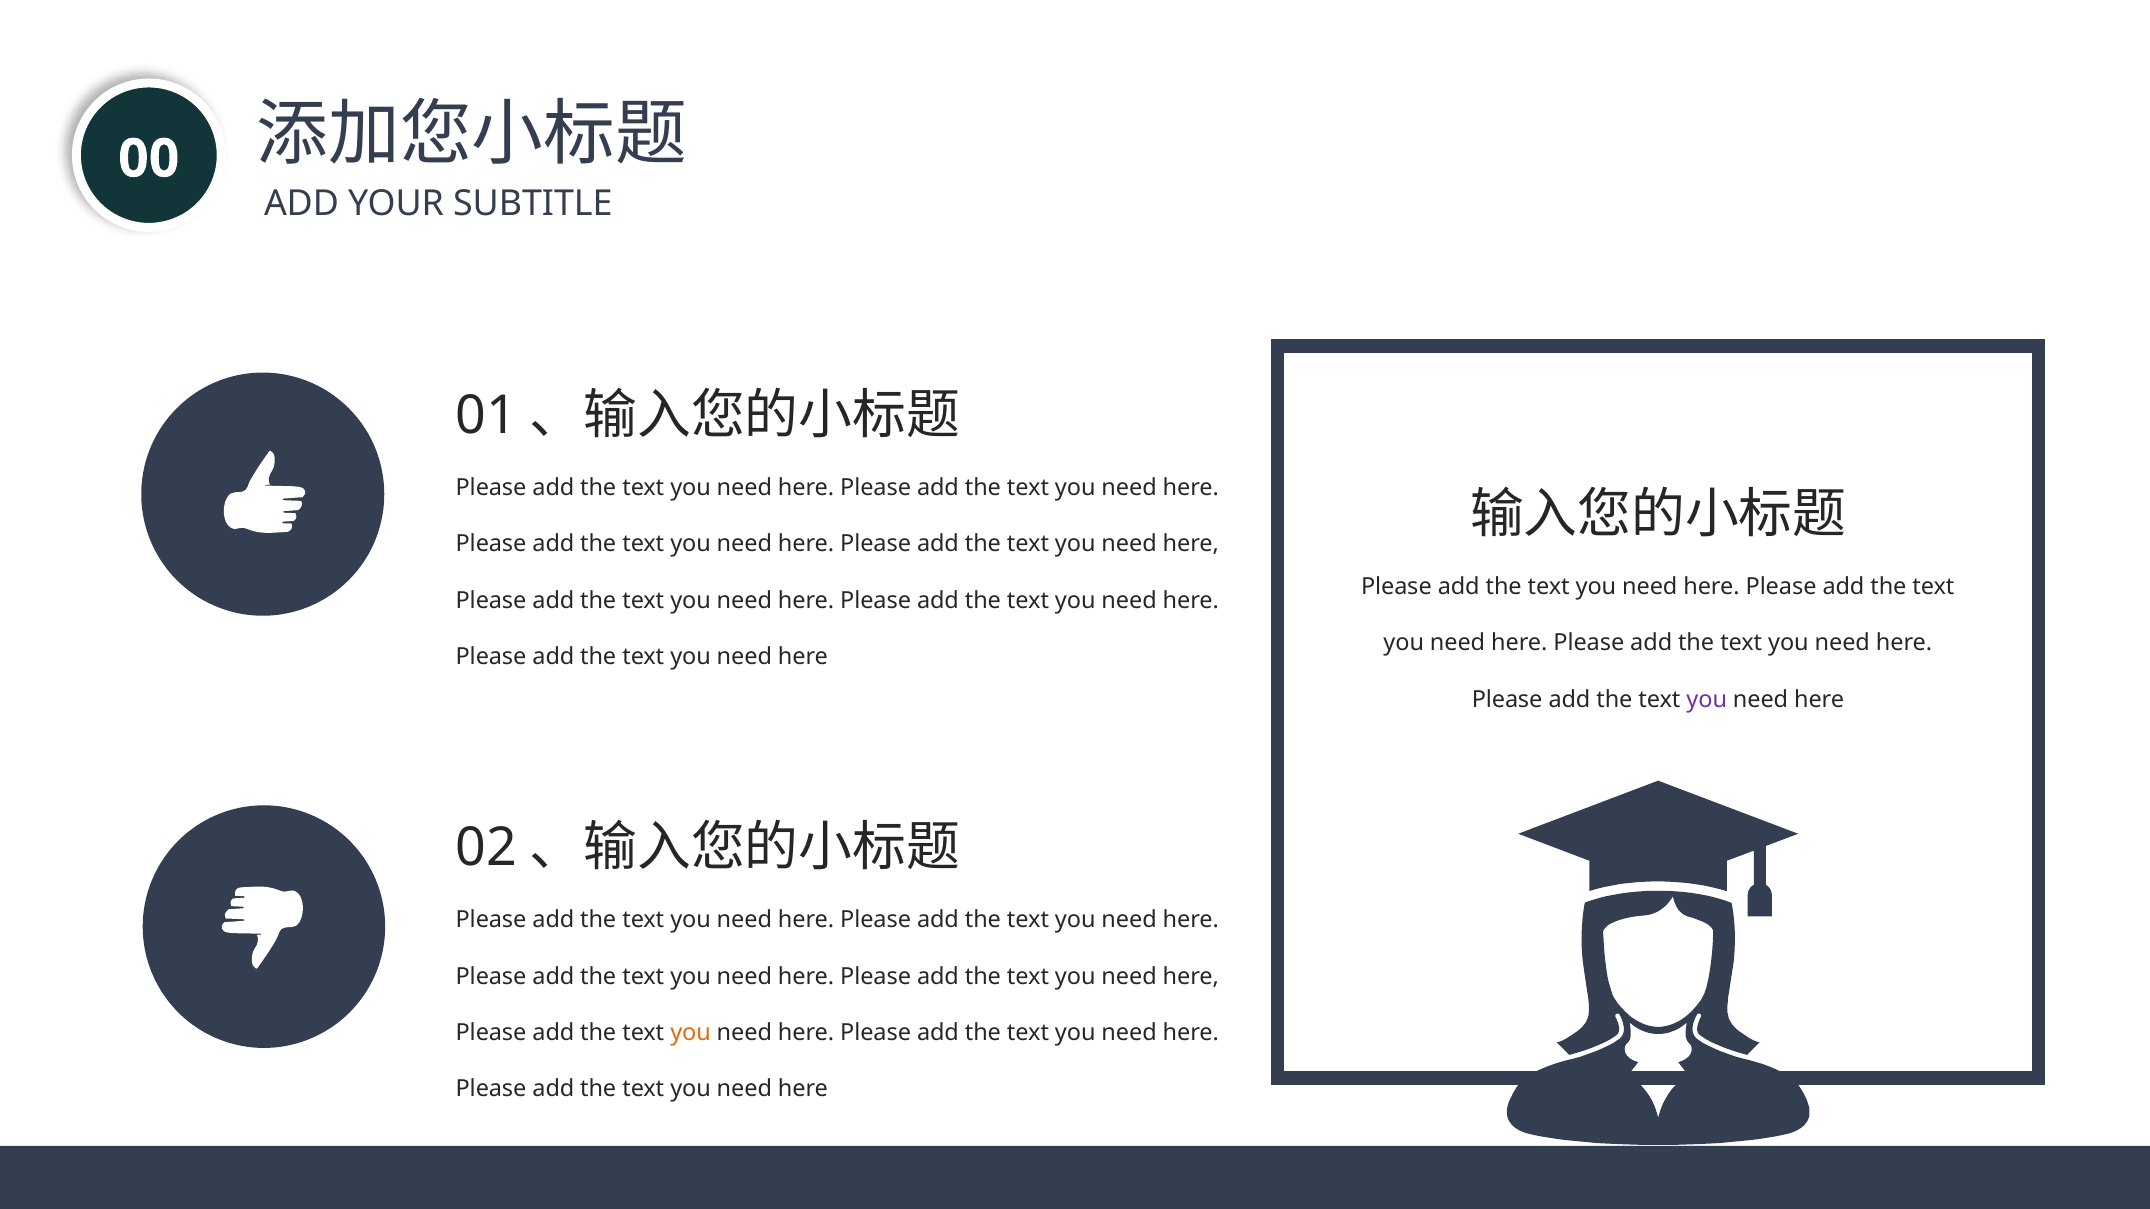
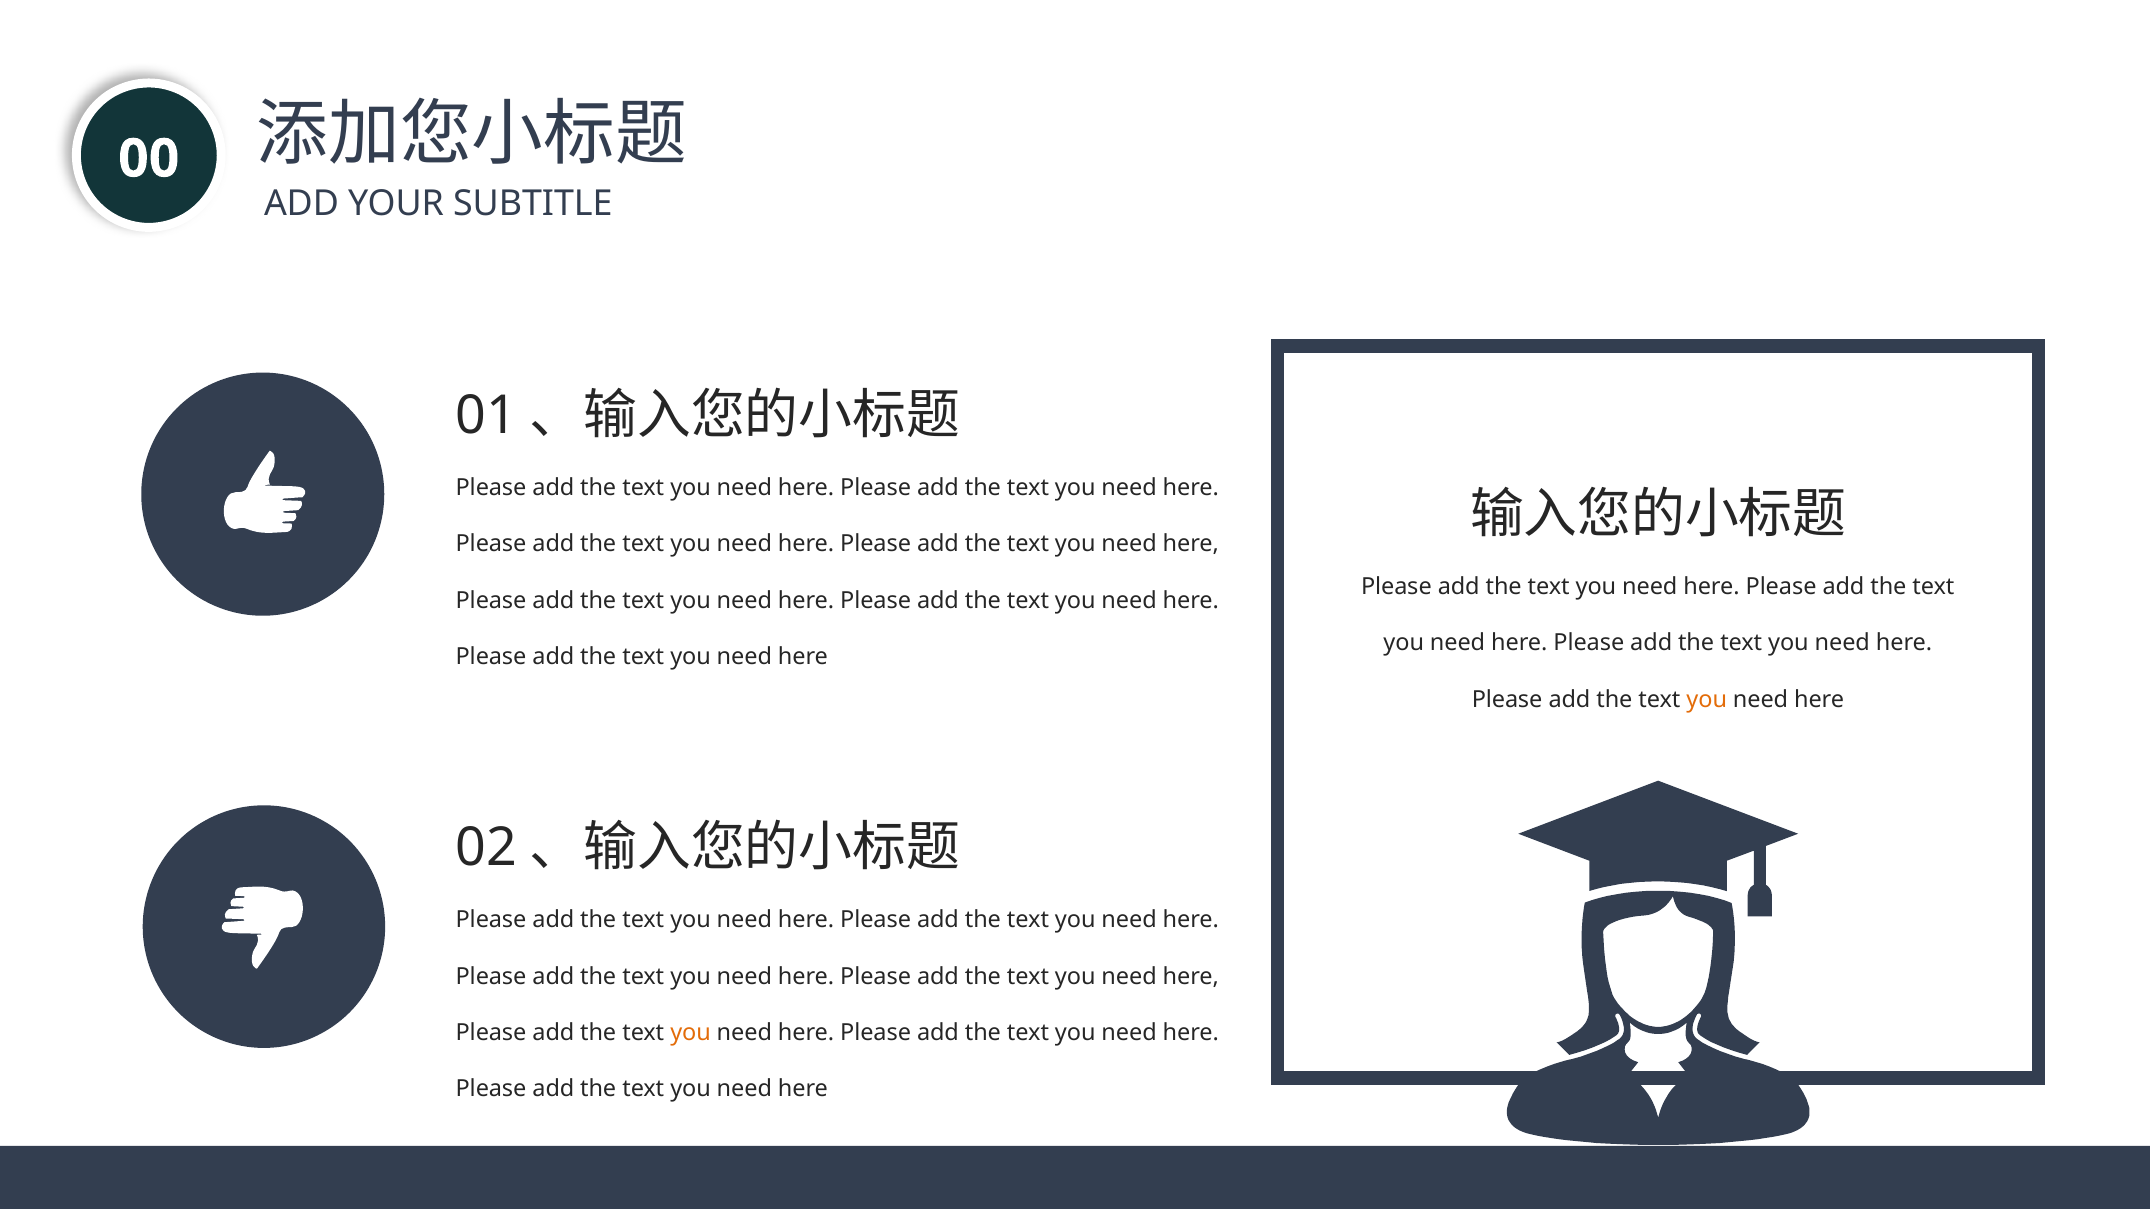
you at (1707, 700) colour: purple -> orange
